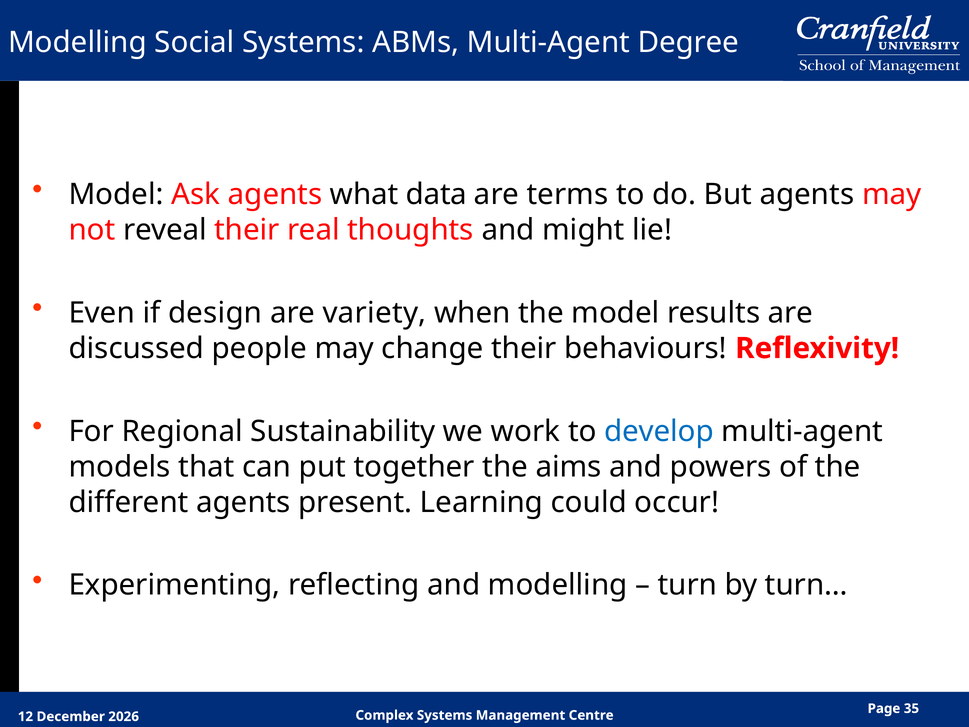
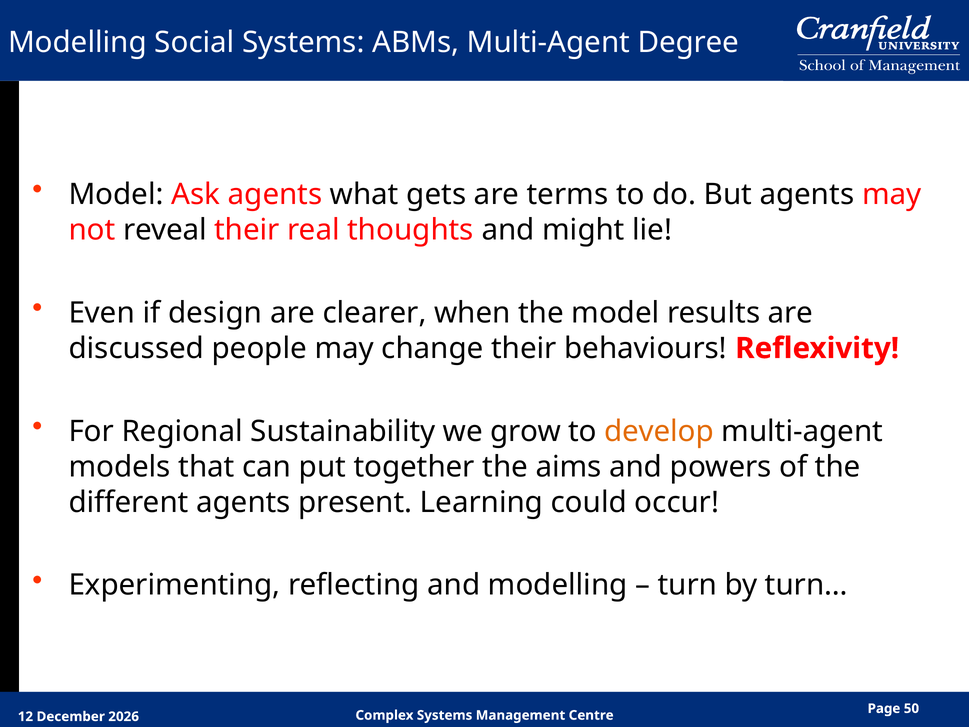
data: data -> gets
variety: variety -> clearer
work: work -> grow
develop colour: blue -> orange
35: 35 -> 50
